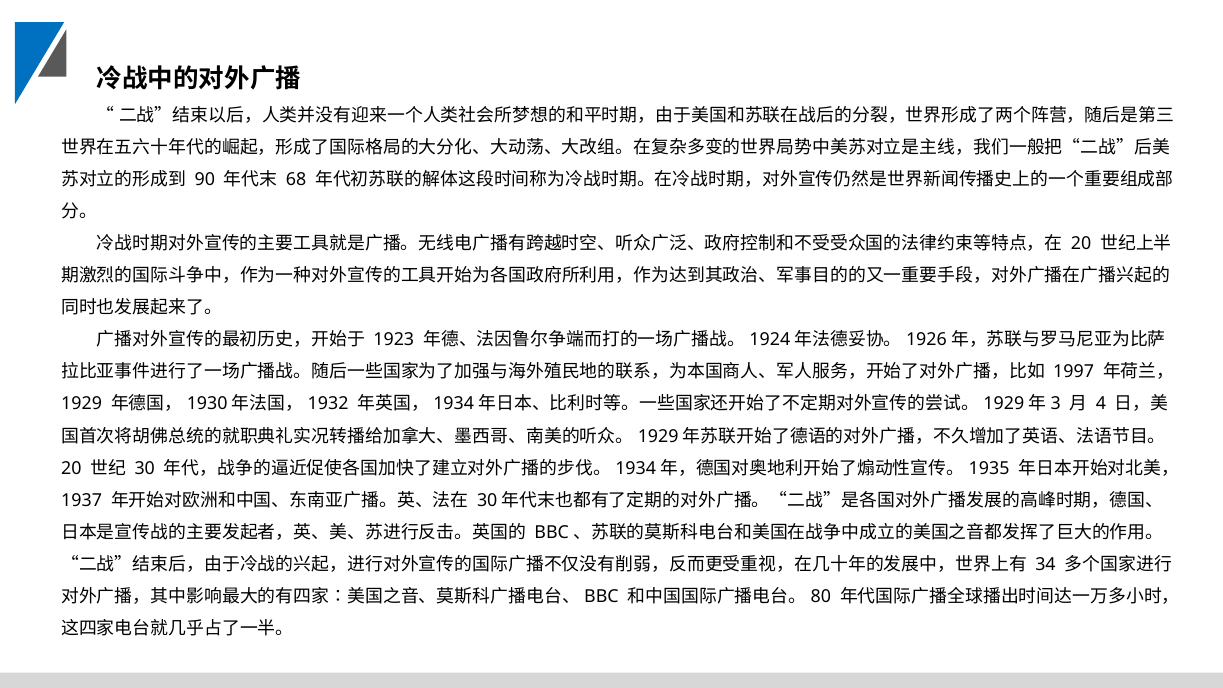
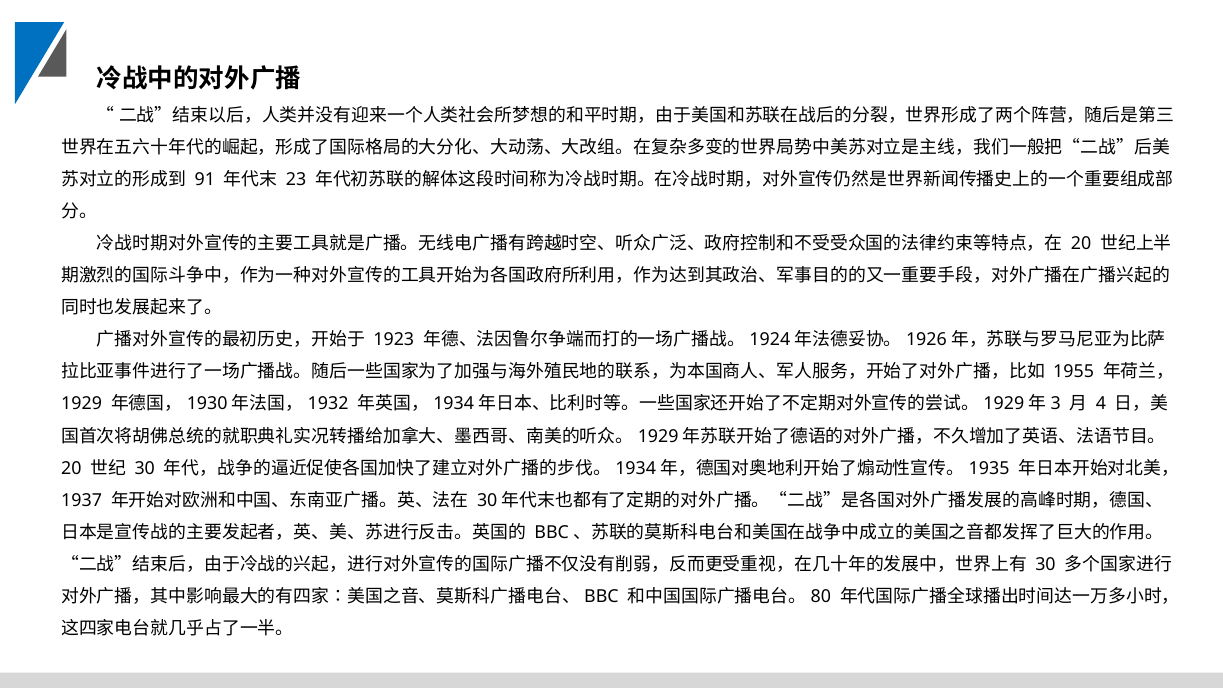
90: 90 -> 91
68: 68 -> 23
1997: 1997 -> 1955
34 at (1045, 565): 34 -> 30
